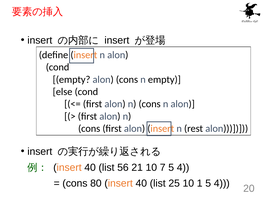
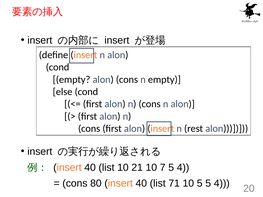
list 56: 56 -> 10
25: 25 -> 71
10 1: 1 -> 5
